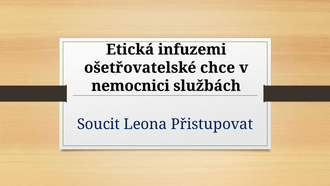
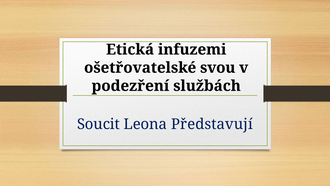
chce: chce -> svou
nemocnici: nemocnici -> podezření
Přistupovat: Přistupovat -> Představují
